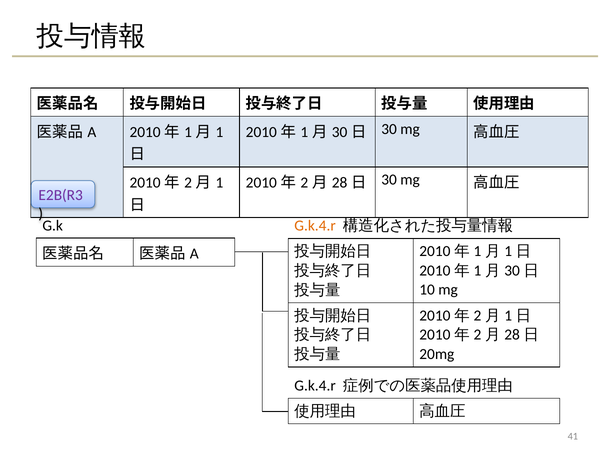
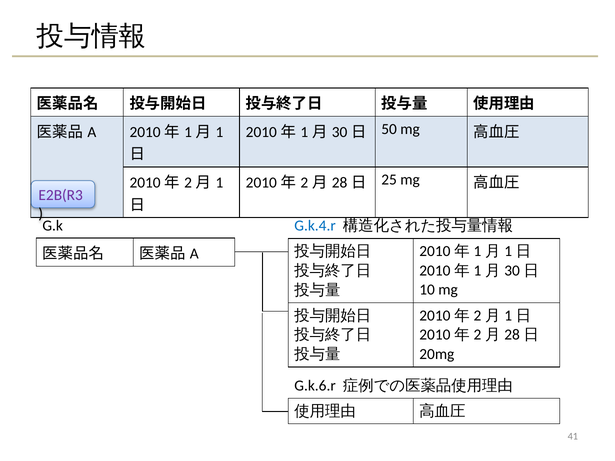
30 at (389, 129): 30 -> 50
30 at (389, 180): 30 -> 25
G.k.4.r at (315, 226) colour: orange -> blue
G.k.4.r at (315, 386): G.k.4.r -> G.k.6.r
